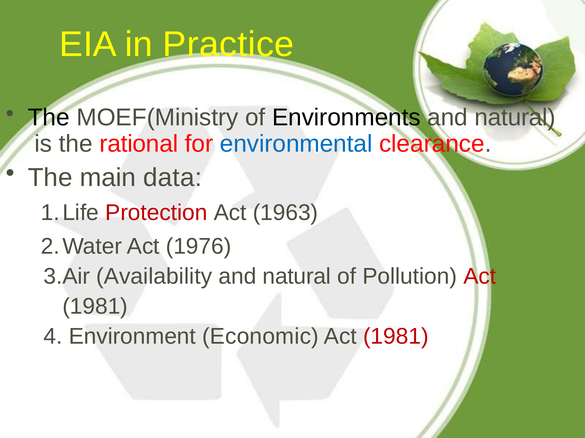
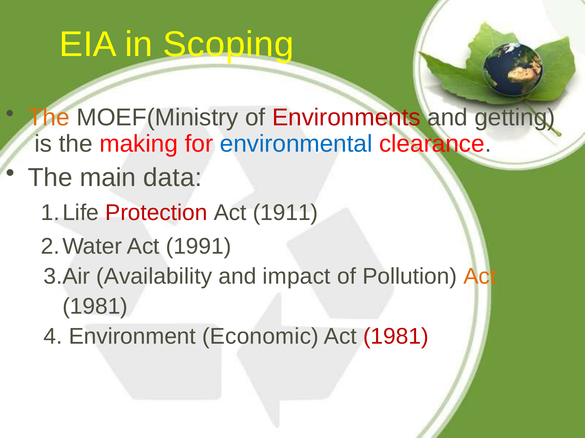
Practice: Practice -> Scoping
The at (49, 118) colour: black -> orange
Environments colour: black -> red
natural at (515, 118): natural -> getting
rational: rational -> making
1963: 1963 -> 1911
1976: 1976 -> 1991
natural at (297, 277): natural -> impact
Act at (480, 277) colour: red -> orange
